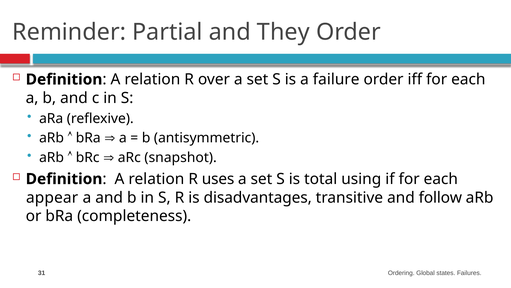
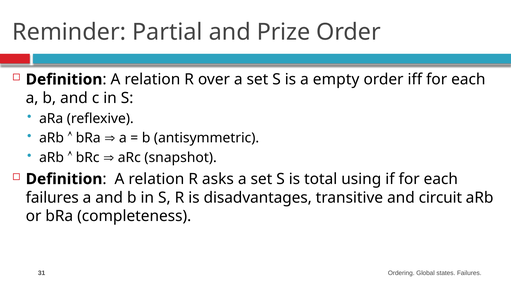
They: They -> Prize
failure: failure -> empty
uses: uses -> asks
appear at (52, 197): appear -> failures
follow: follow -> circuit
